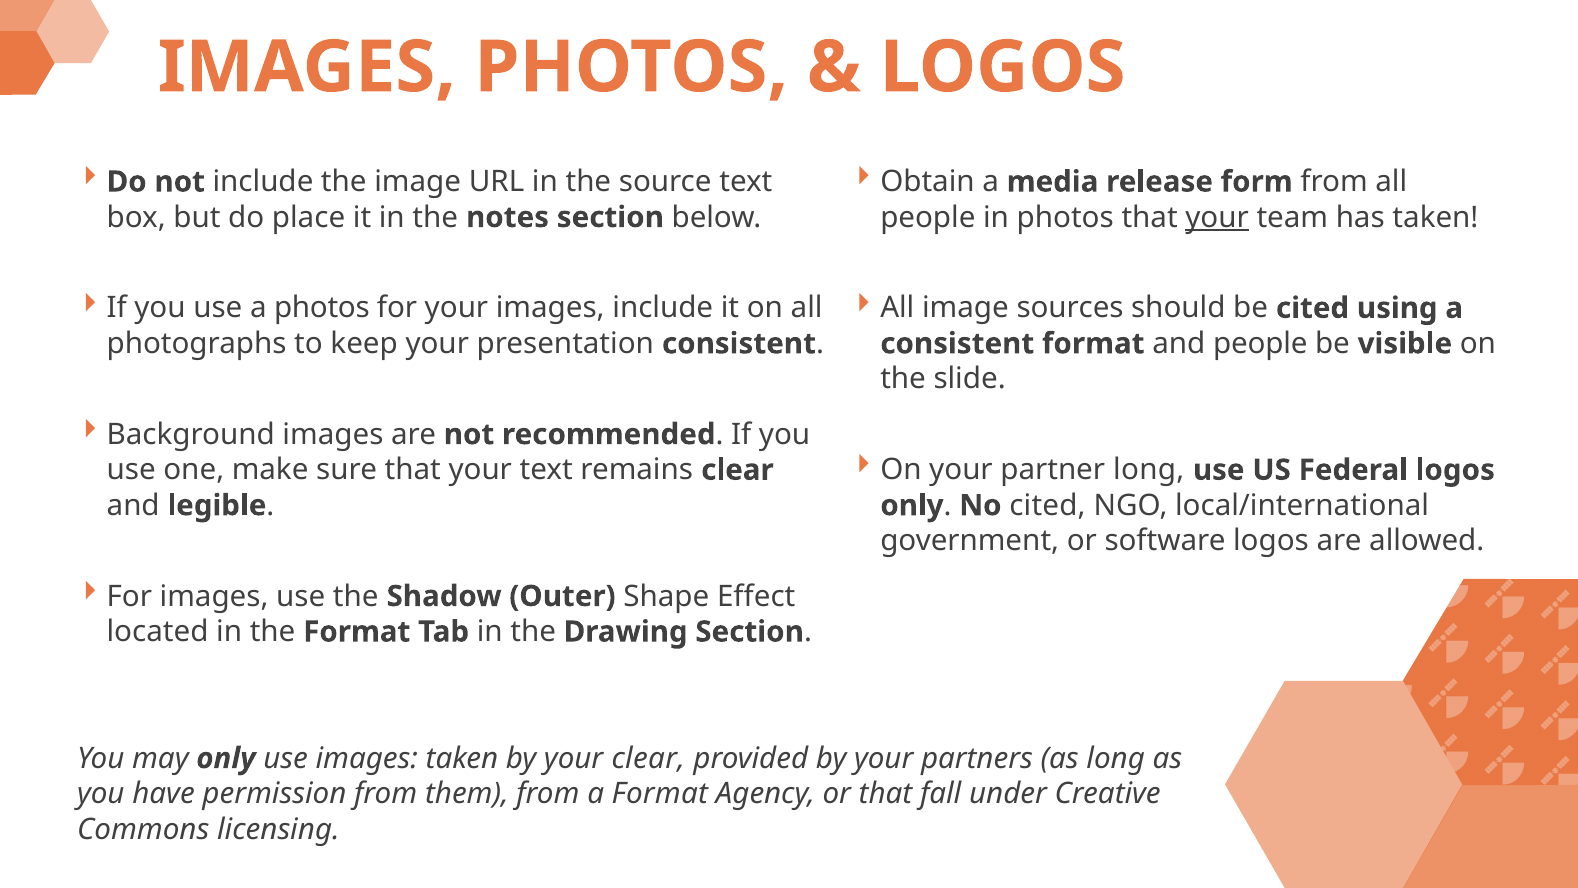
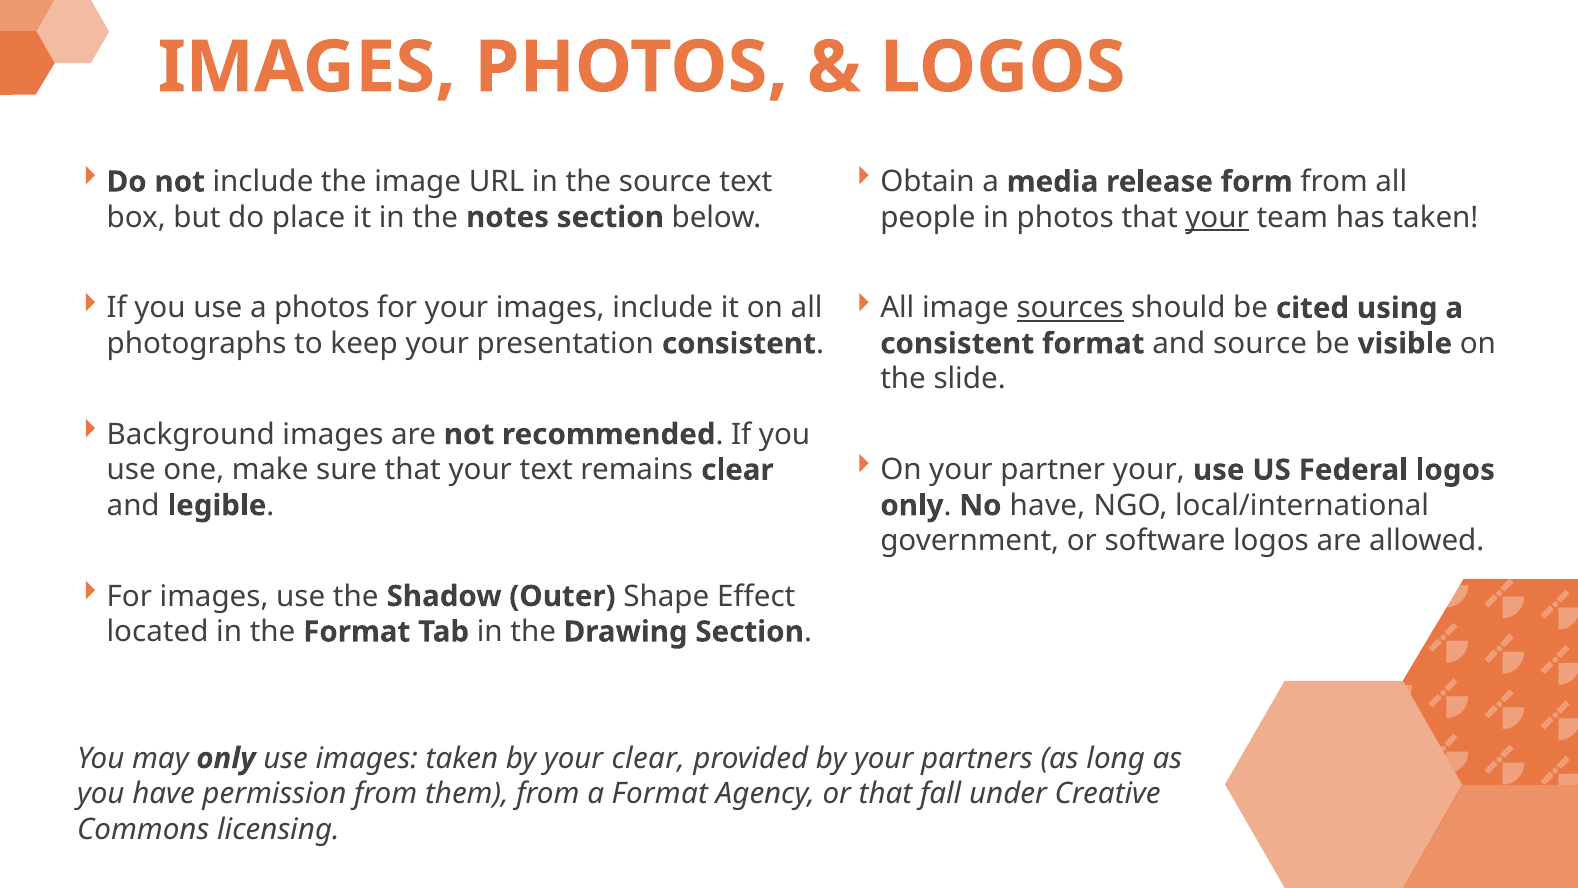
sources underline: none -> present
and people: people -> source
partner long: long -> your
No cited: cited -> have
